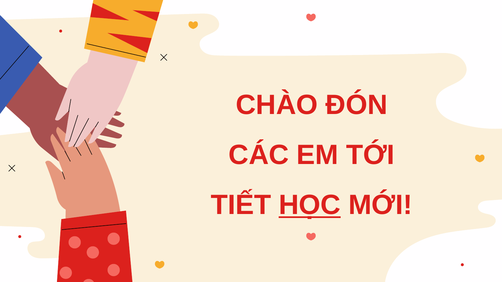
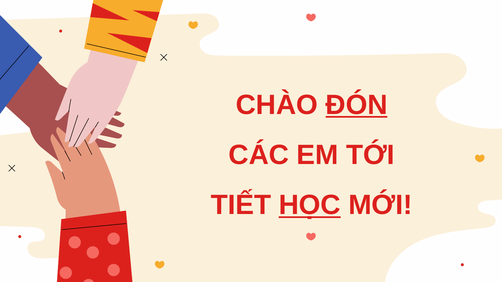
ĐÓN underline: none -> present
